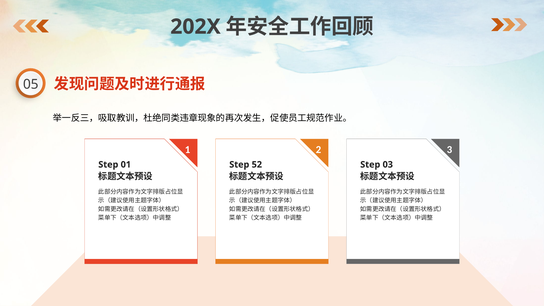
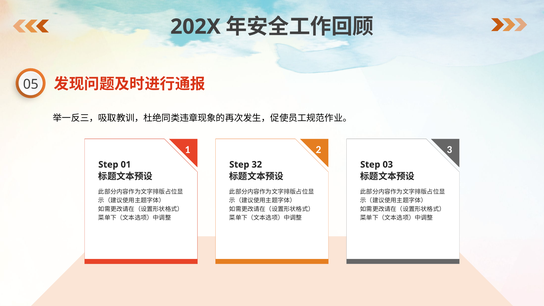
52: 52 -> 32
